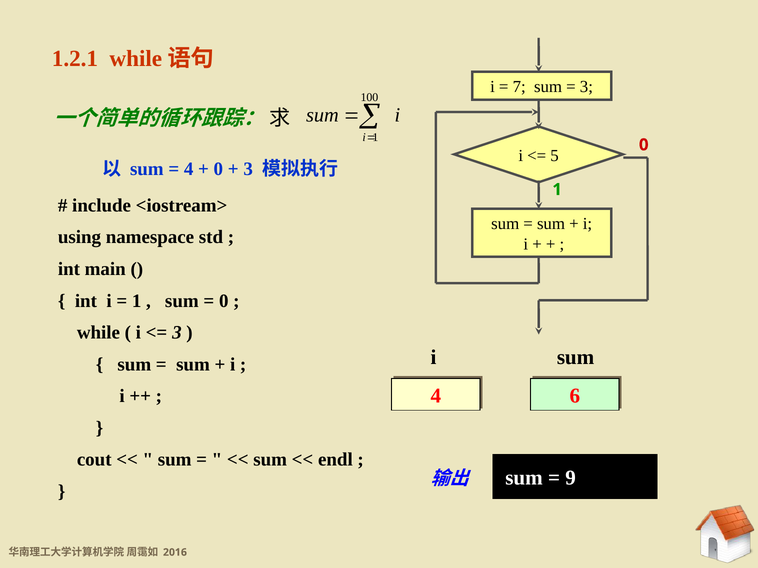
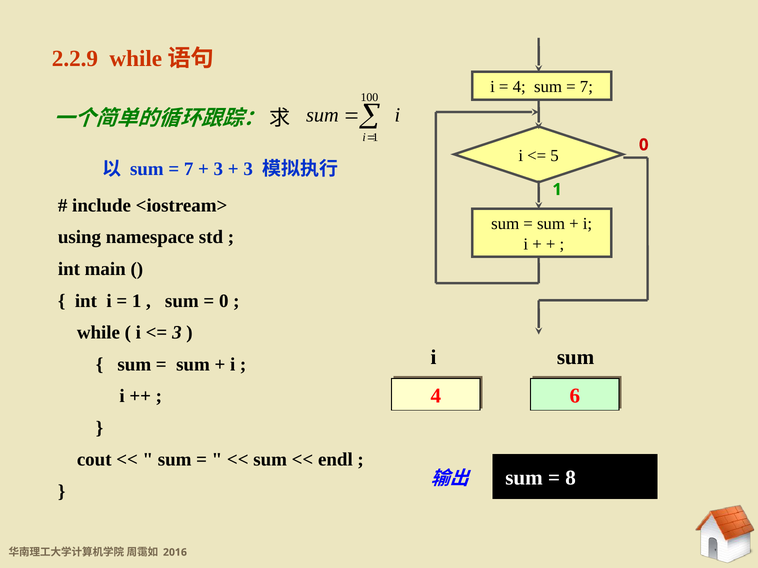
1.2.1: 1.2.1 -> 2.2.9
7 at (519, 87): 7 -> 4
3 at (586, 87): 3 -> 7
4 at (189, 169): 4 -> 7
0 at (218, 169): 0 -> 3
9: 9 -> 8
